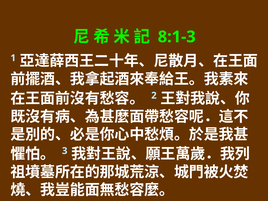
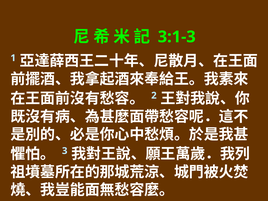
8:1-3: 8:1-3 -> 3:1-3
